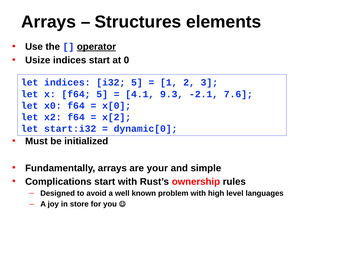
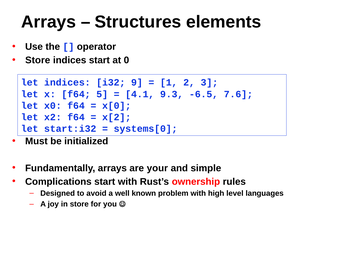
operator underline: present -> none
Usize at (38, 60): Usize -> Store
i32 5: 5 -> 9
-2.1: -2.1 -> -6.5
dynamic[0: dynamic[0 -> systems[0
